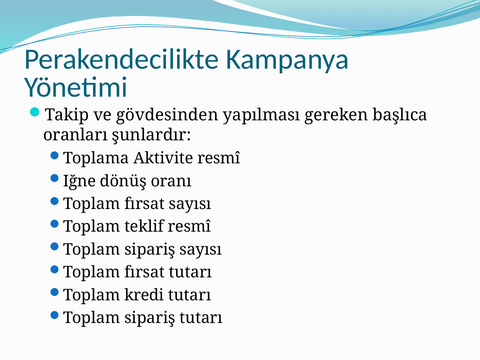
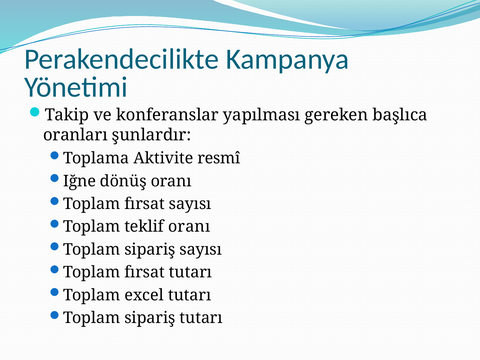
gövdesinden: gövdesinden -> konferanslar
teklif resmî: resmî -> oranı
kredi: kredi -> excel
